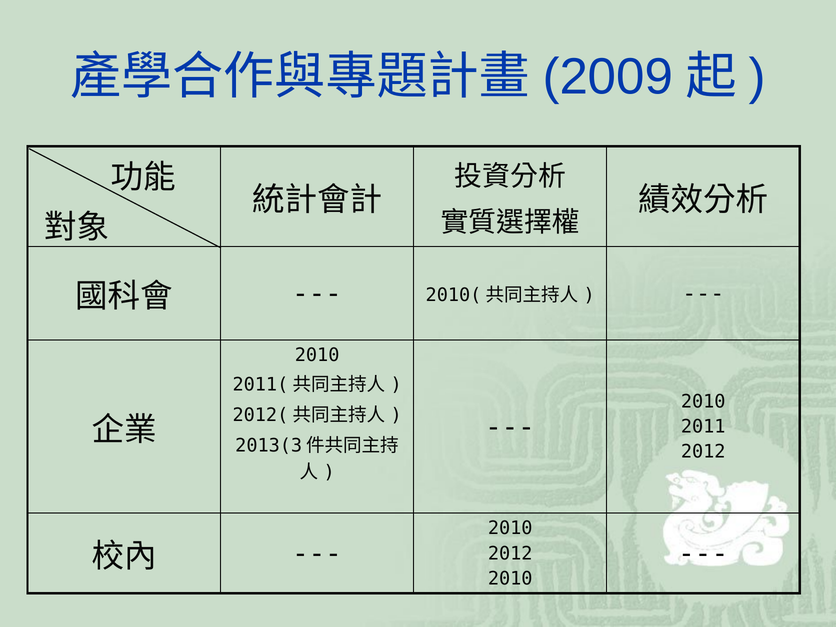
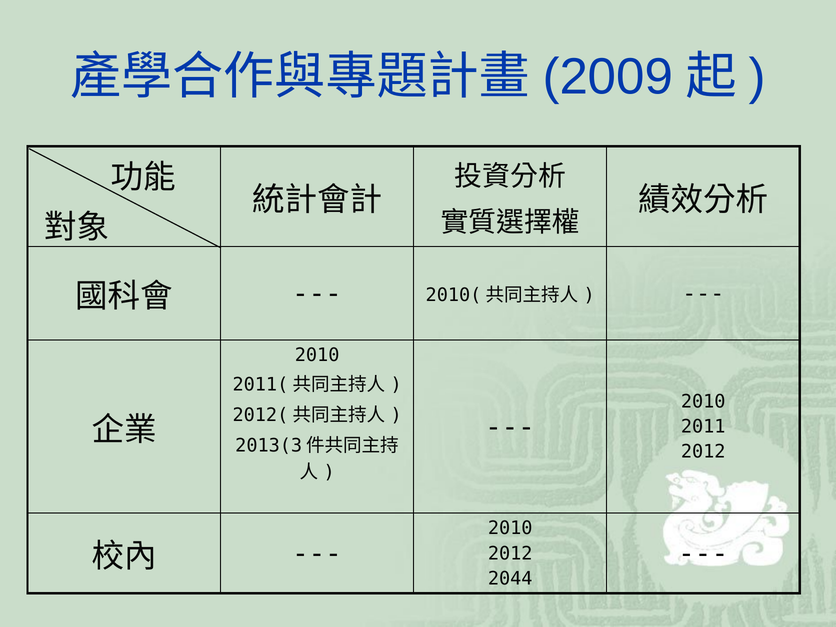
2010 at (510, 579): 2010 -> 2044
